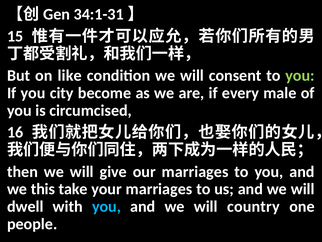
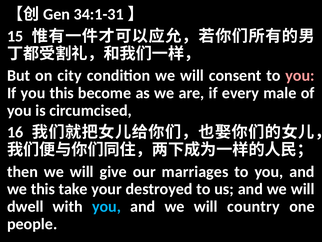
like: like -> city
you at (300, 75) colour: light green -> pink
you city: city -> this
your marriages: marriages -> destroyed
